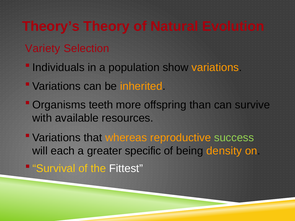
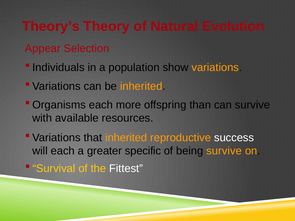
Variety: Variety -> Appear
teeth at (101, 105): teeth -> each
that whereas: whereas -> inherited
success colour: light green -> white
being density: density -> survive
